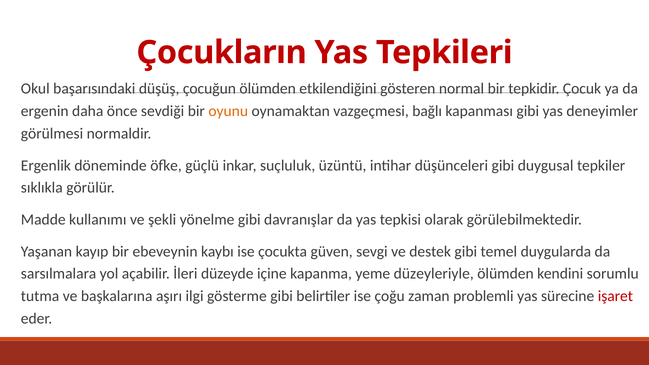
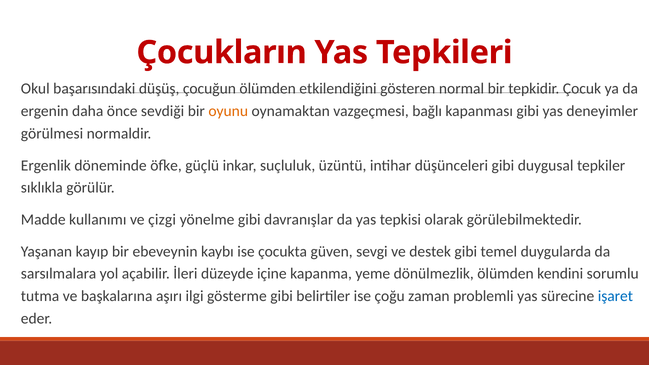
şekli: şekli -> çizgi
düzeyleriyle: düzeyleriyle -> dönülmezlik
işaret colour: red -> blue
